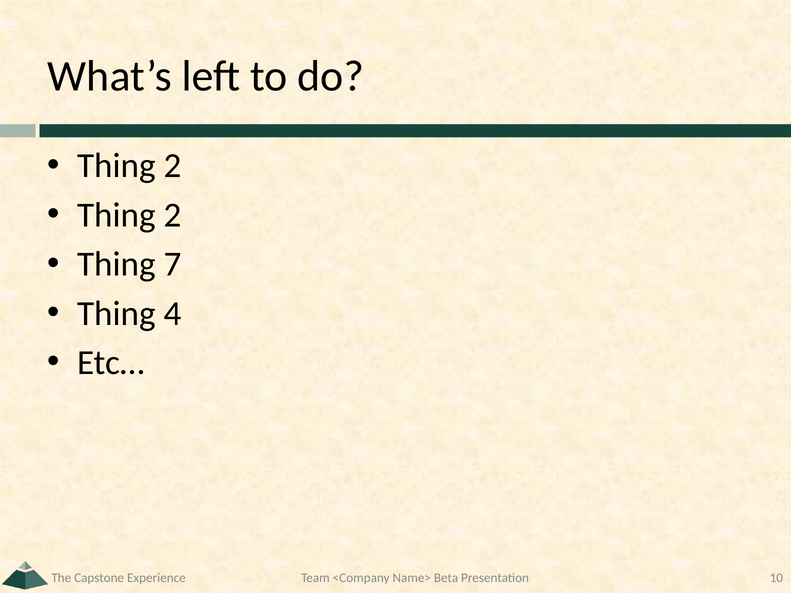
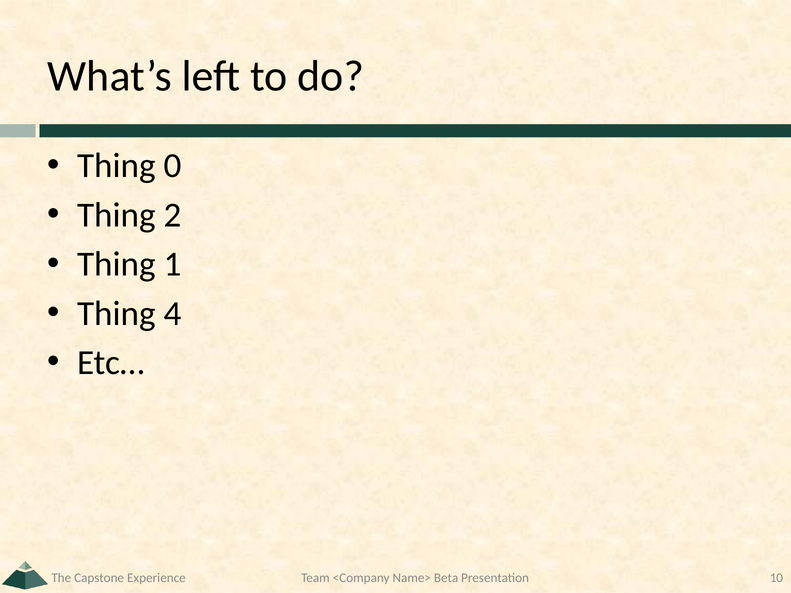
2 at (173, 166): 2 -> 0
7: 7 -> 1
